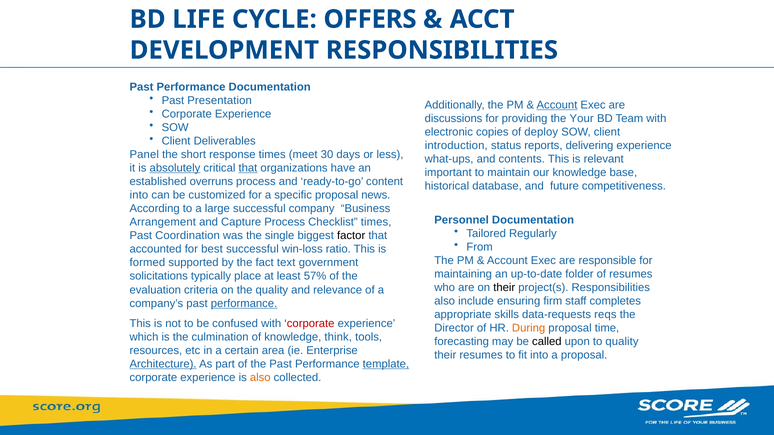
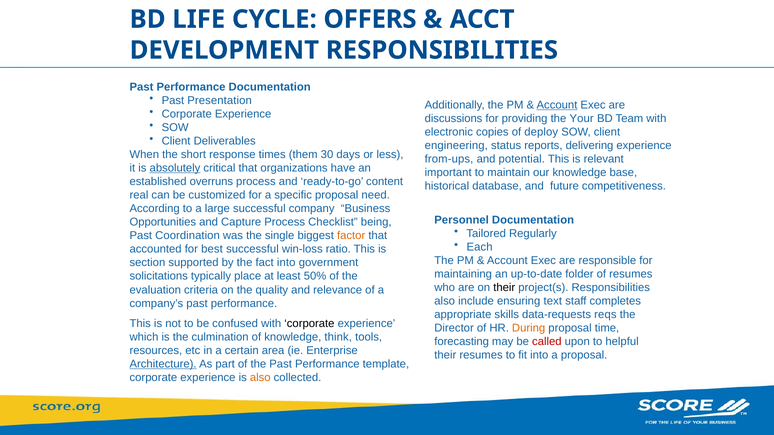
introduction: introduction -> engineering
Panel: Panel -> When
meet: meet -> them
what-ups: what-ups -> from-ups
contents: contents -> potential
that at (248, 168) underline: present -> none
into at (139, 195): into -> real
news: news -> need
Arrangement: Arrangement -> Opportunities
Checklist times: times -> being
factor colour: black -> orange
From: From -> Each
formed: formed -> section
fact text: text -> into
57%: 57% -> 50%
firm: firm -> text
performance at (244, 304) underline: present -> none
corporate at (309, 324) colour: red -> black
called colour: black -> red
to quality: quality -> helpful
template underline: present -> none
